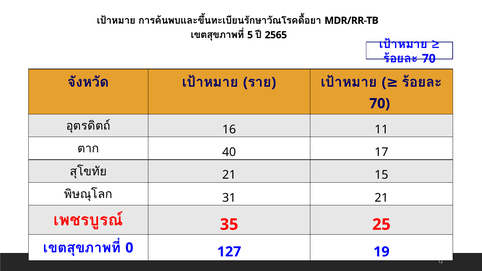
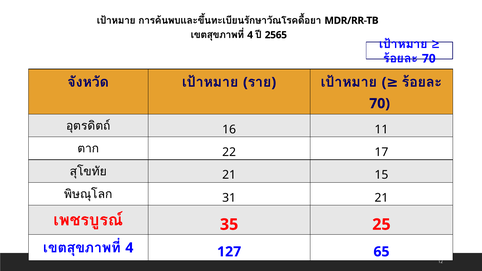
5 at (250, 35): 5 -> 4
40: 40 -> 22
0 at (129, 248): 0 -> 4
19: 19 -> 65
